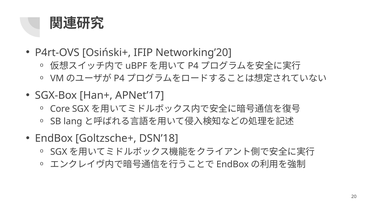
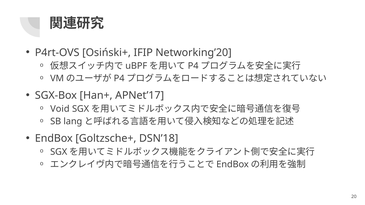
Core: Core -> Void
